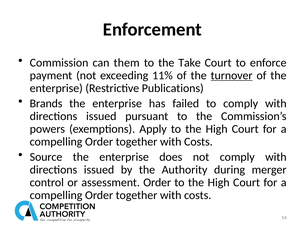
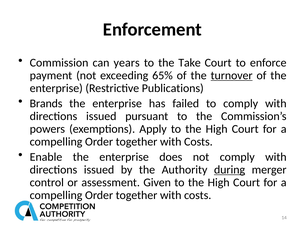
them: them -> years
11%: 11% -> 65%
Source: Source -> Enable
during underline: none -> present
assessment Order: Order -> Given
